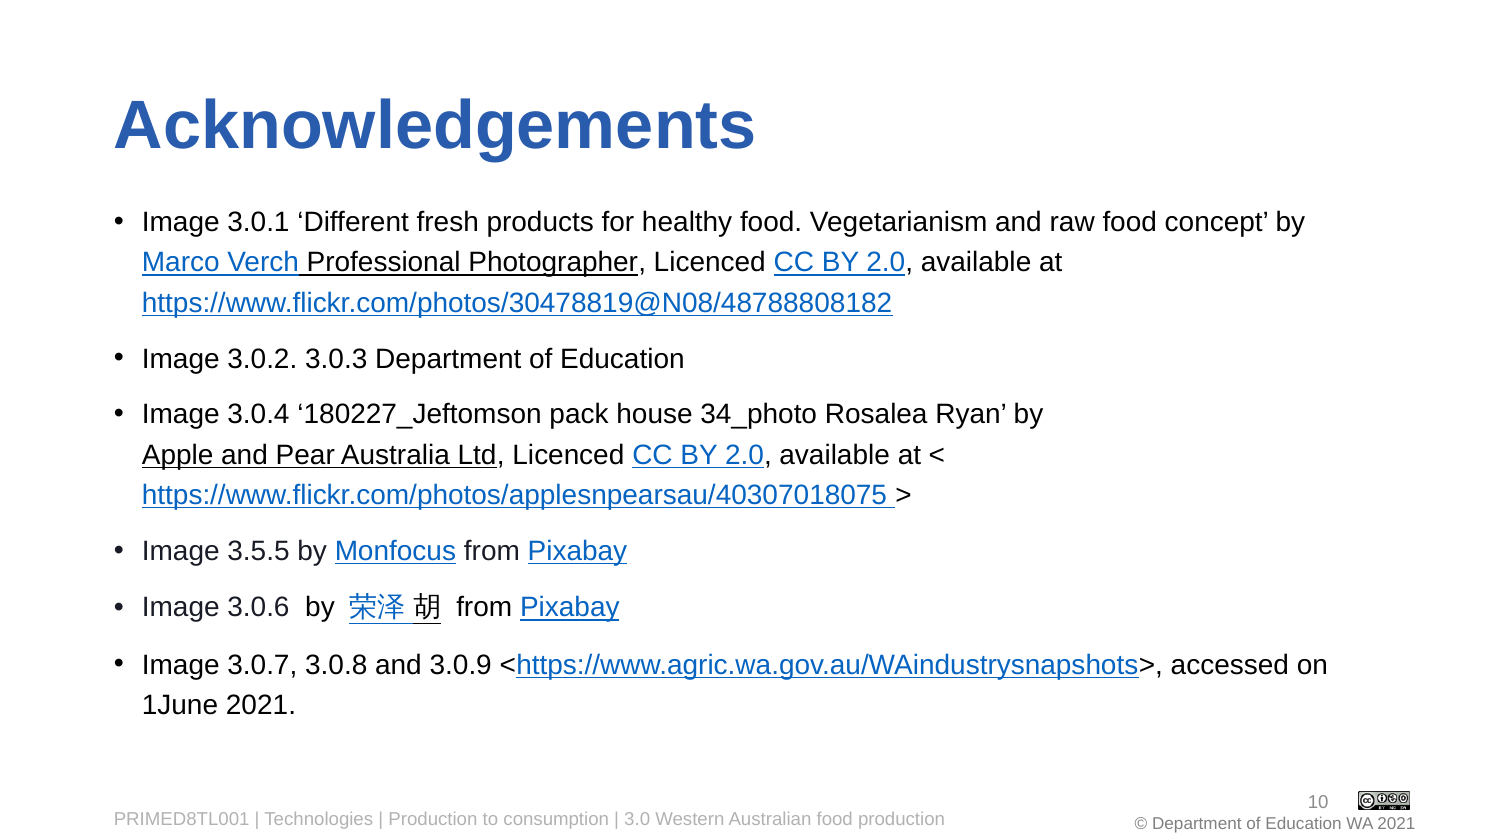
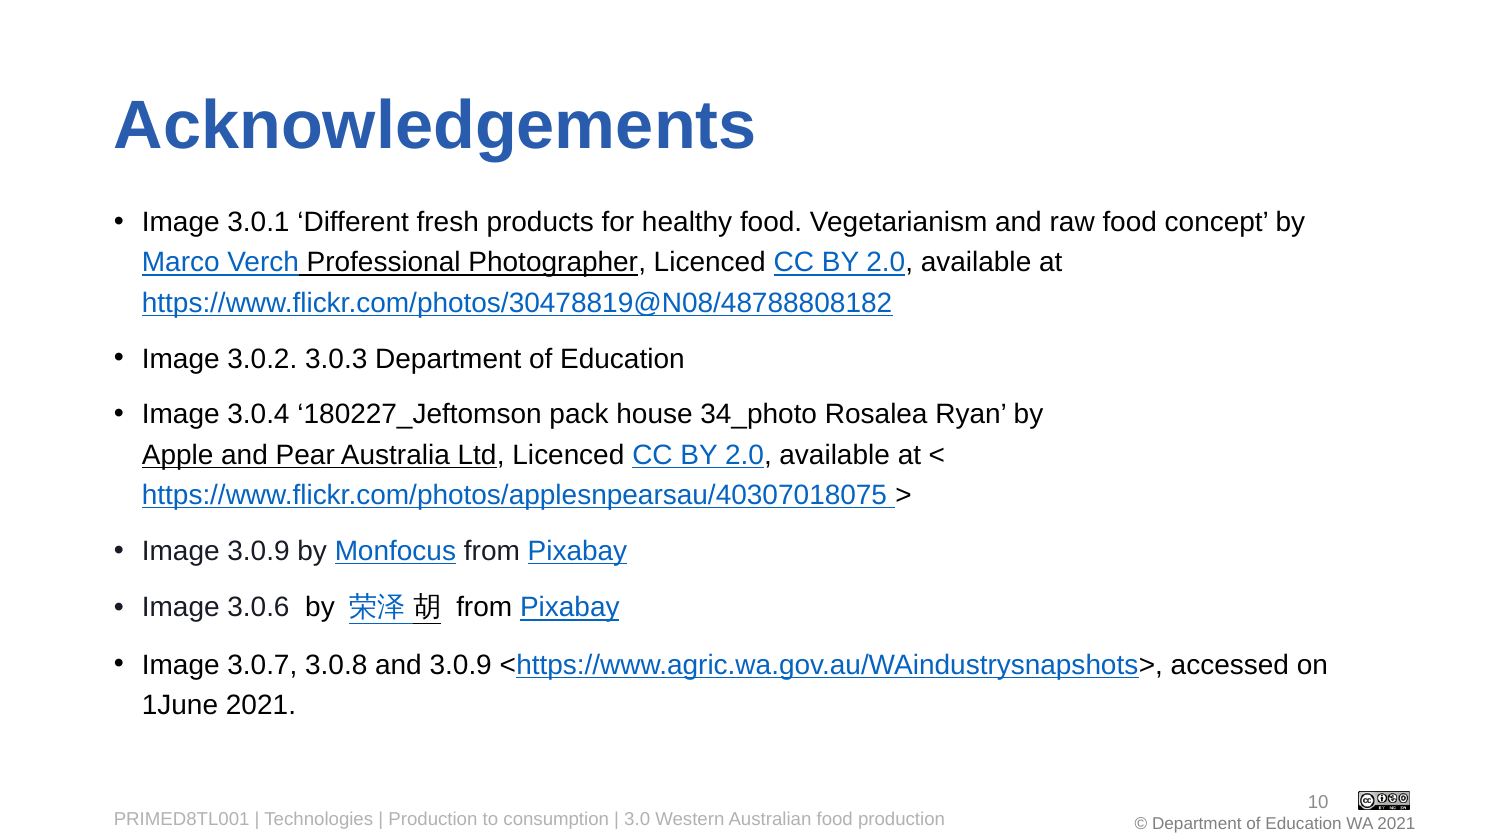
Image 3.5.5: 3.5.5 -> 3.0.9
